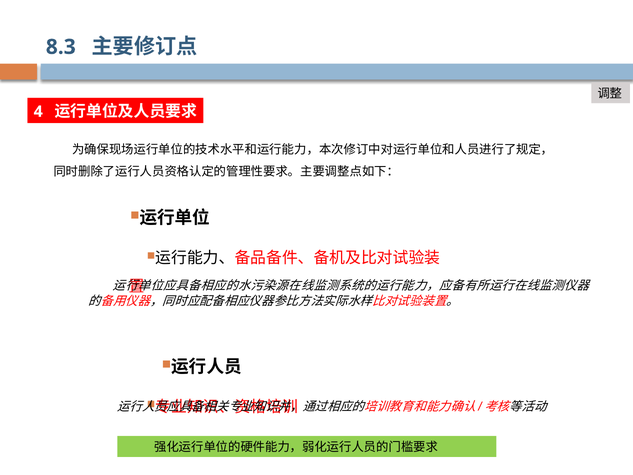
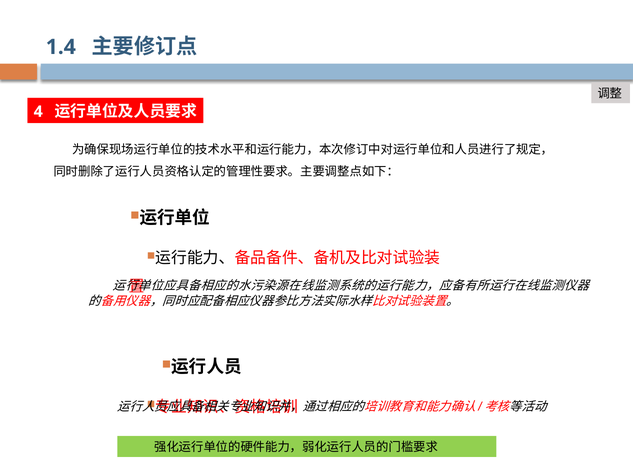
8.3: 8.3 -> 1.4
